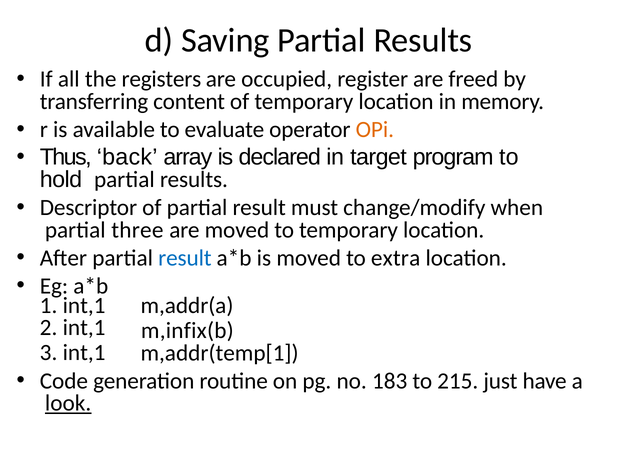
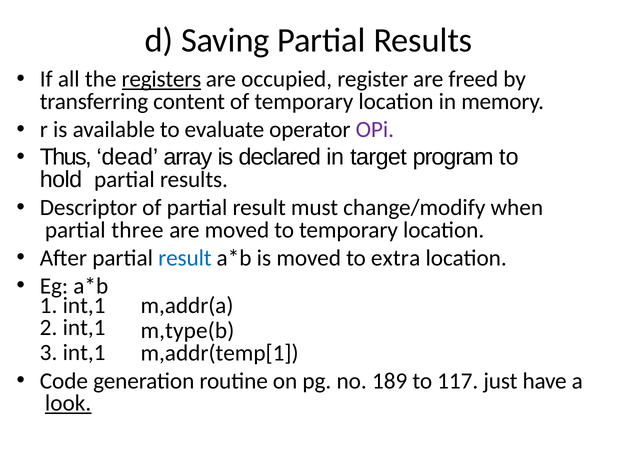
registers underline: none -> present
OPi colour: orange -> purple
back: back -> dead
m,infix(b: m,infix(b -> m,type(b
183: 183 -> 189
215: 215 -> 117
